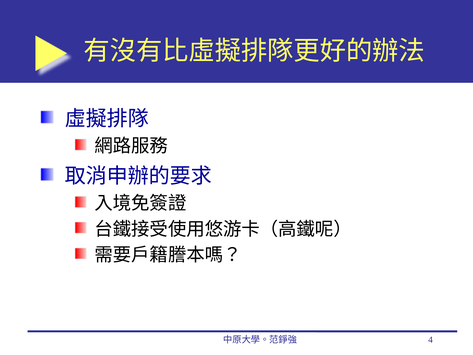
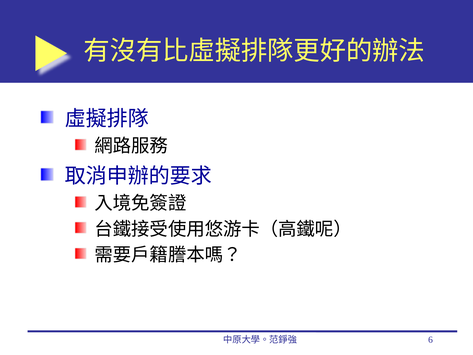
4: 4 -> 6
